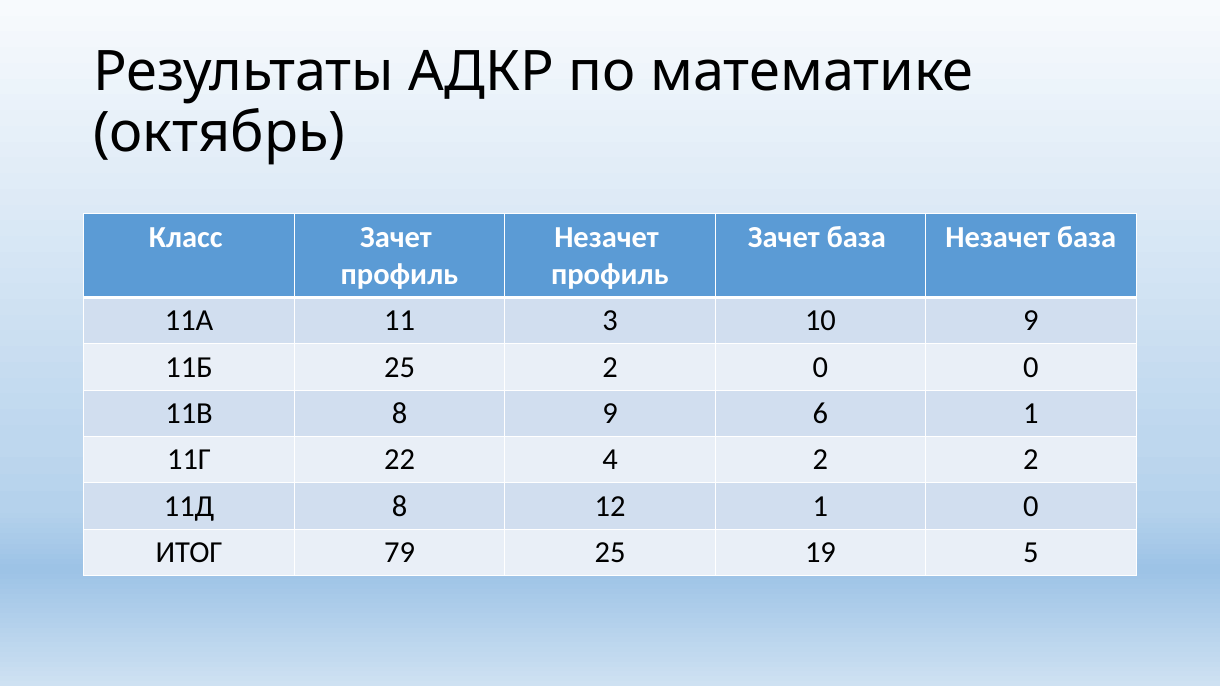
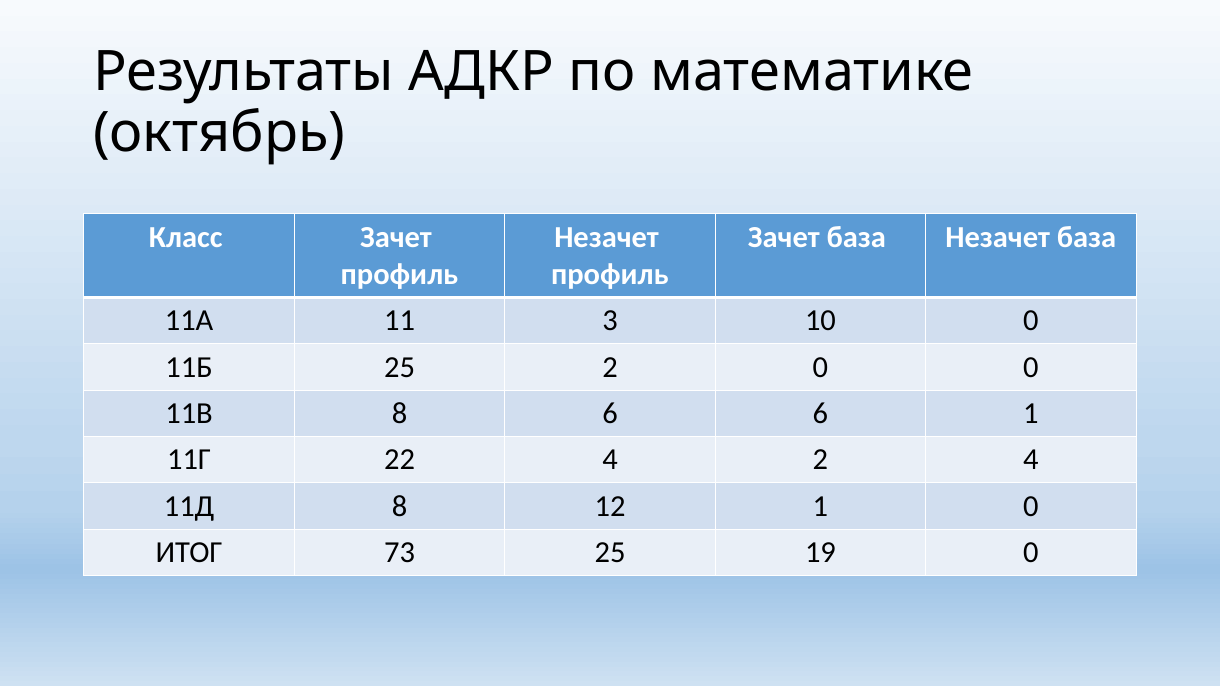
10 9: 9 -> 0
8 9: 9 -> 6
2 2: 2 -> 4
79: 79 -> 73
19 5: 5 -> 0
